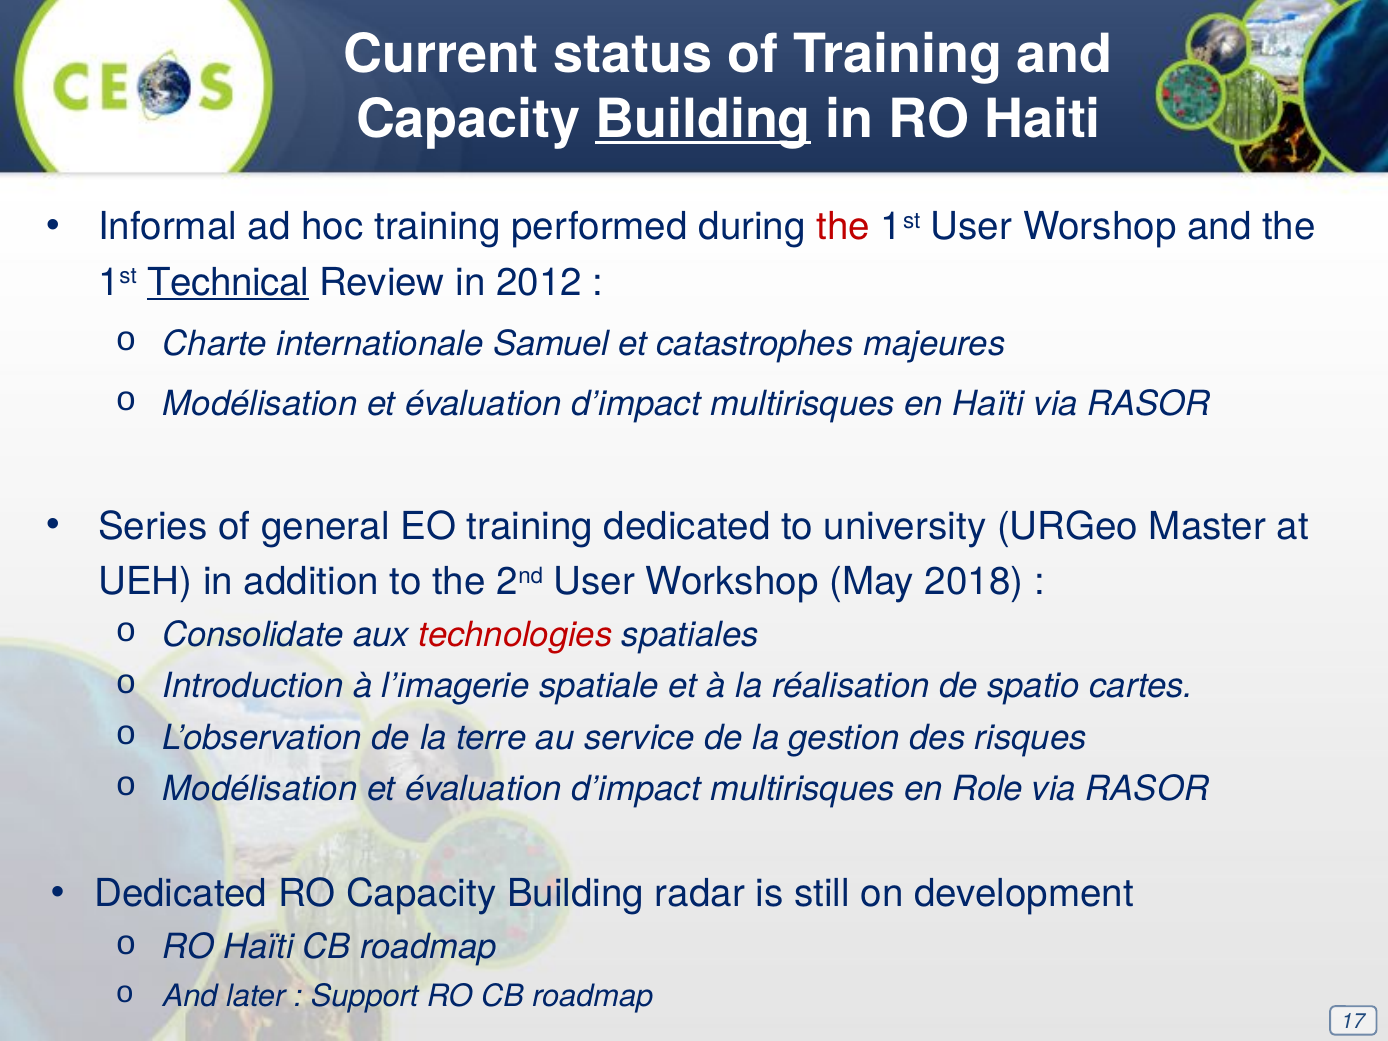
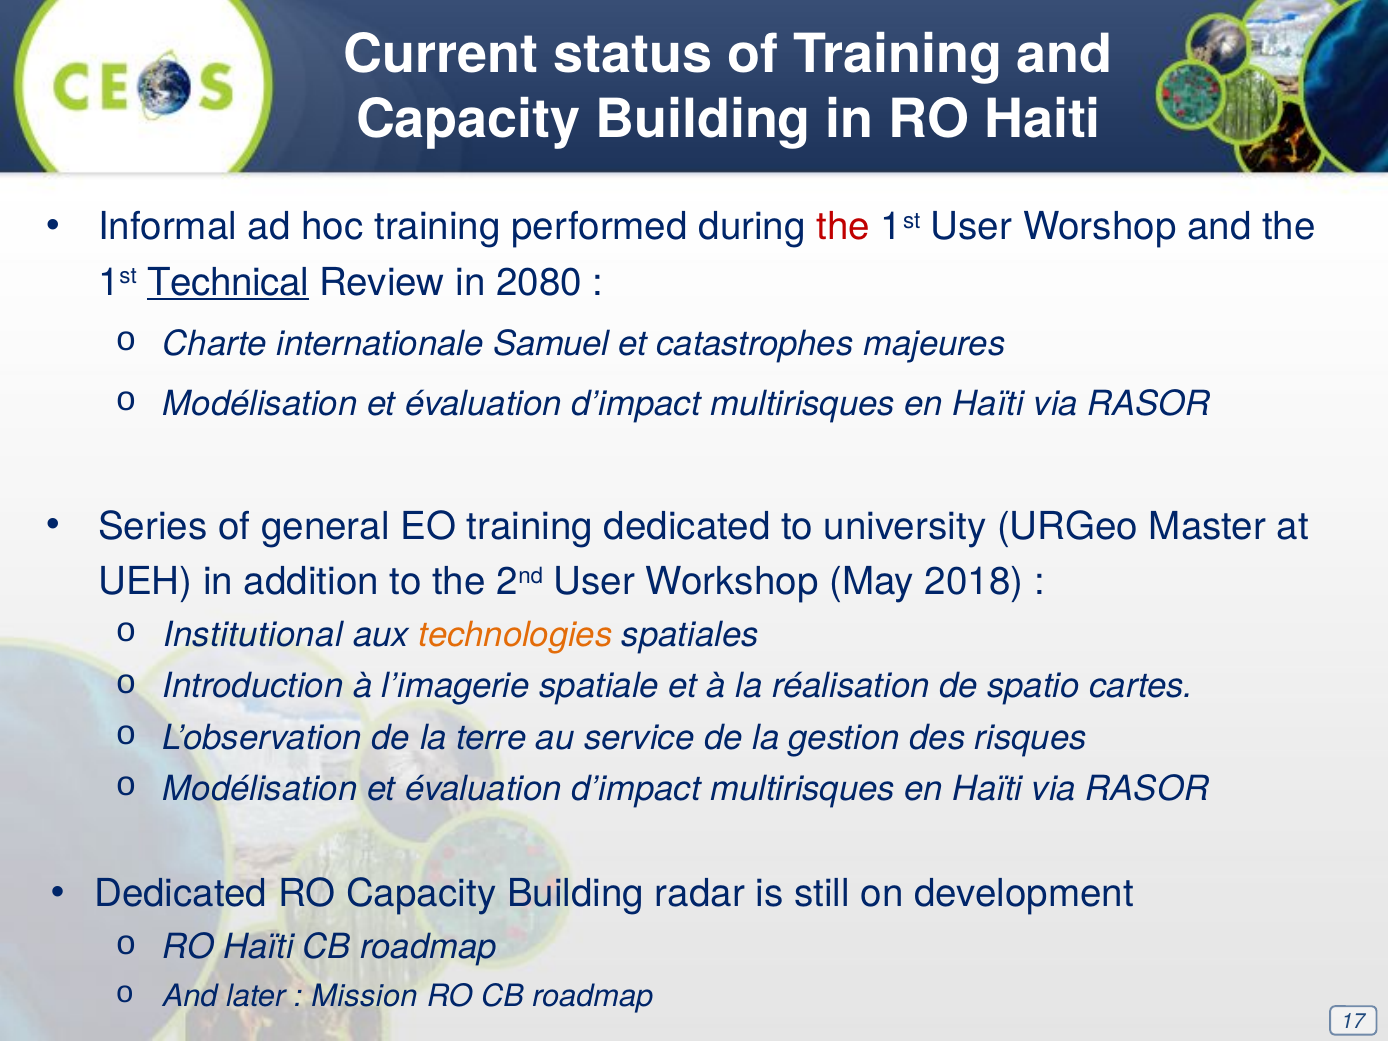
Building at (703, 119) underline: present -> none
2012: 2012 -> 2080
Consolidate: Consolidate -> Institutional
technologies colour: red -> orange
Role at (988, 789): Role -> Haïti
Support: Support -> Mission
